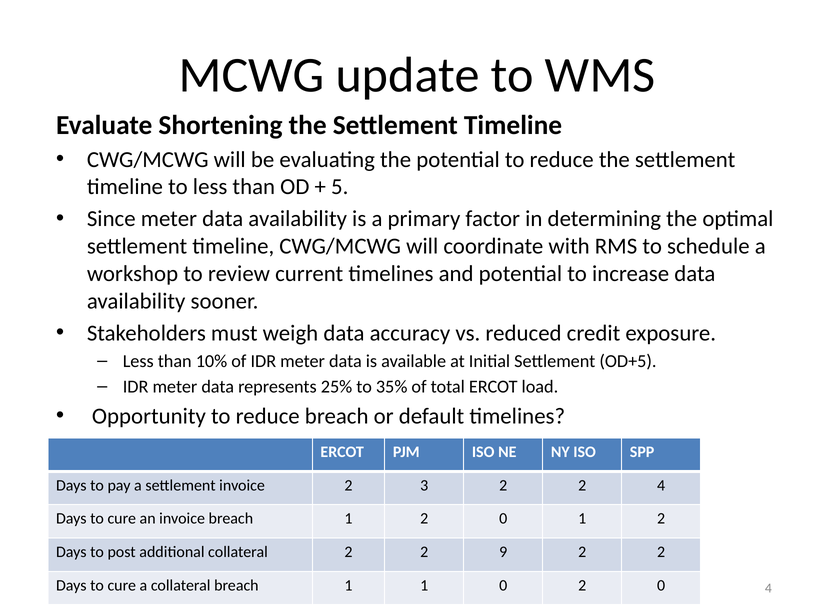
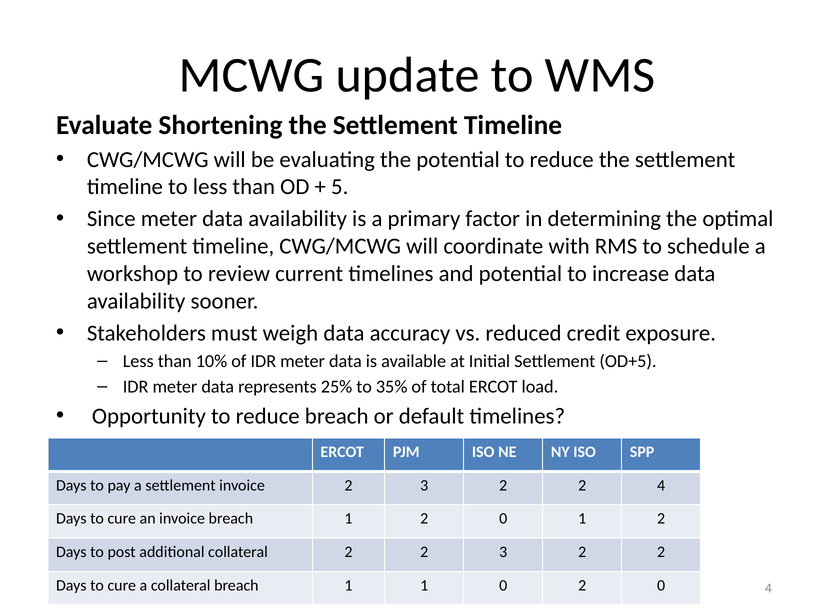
2 2 9: 9 -> 3
